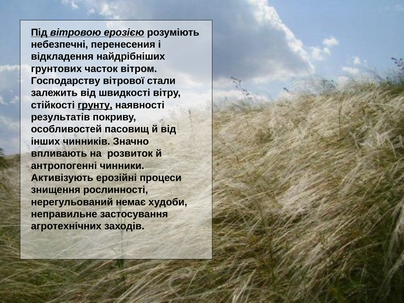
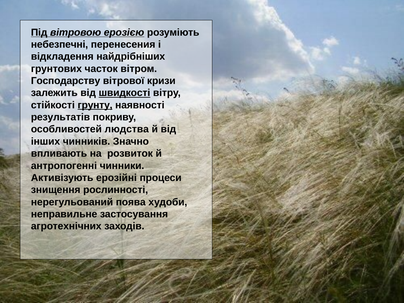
стали: стали -> кризи
швидкості underline: none -> present
пасовищ: пасовищ -> людства
немає: немає -> поява
